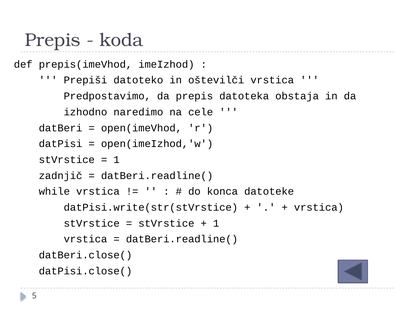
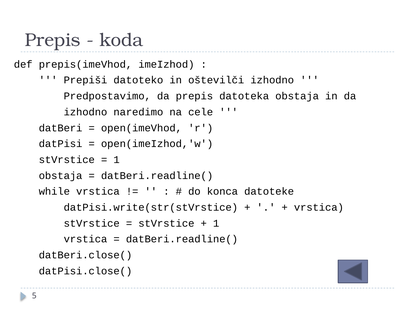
oštevilči vrstica: vrstica -> izhodno
zadnjič at (61, 176): zadnjič -> obstaja
